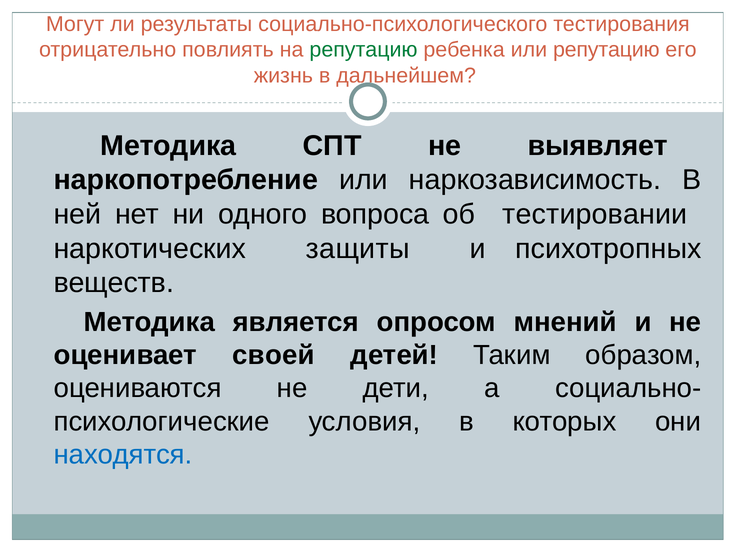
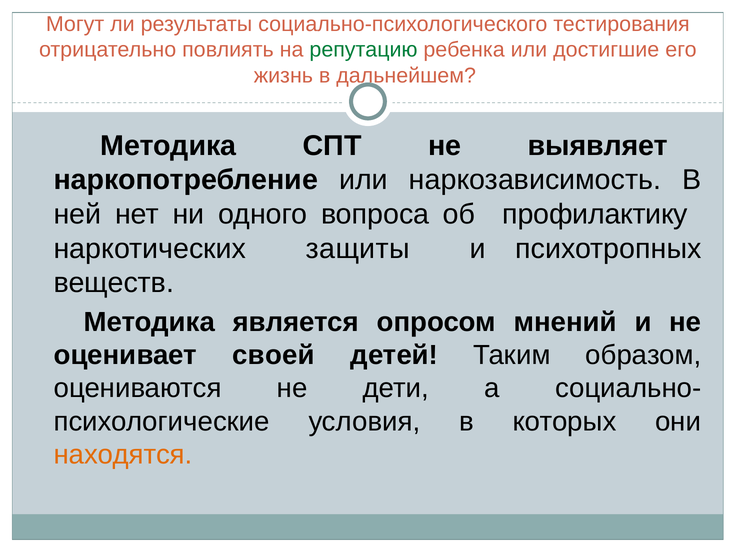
или репутацию: репутацию -> достигшие
тестировании: тестировании -> профилактику
находятся colour: blue -> orange
